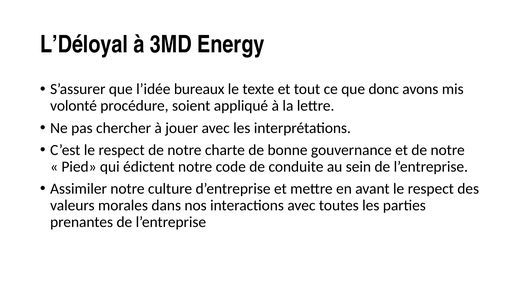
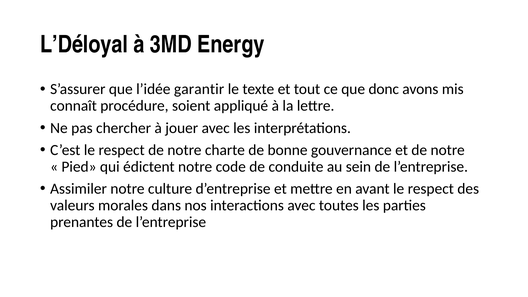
bureaux: bureaux -> garantir
volonté: volonté -> connaît
